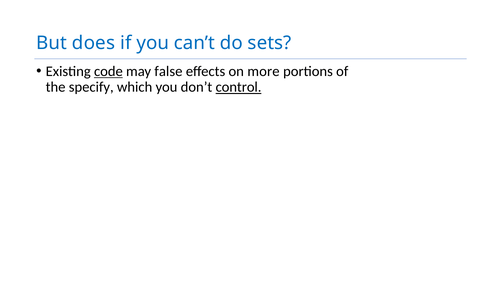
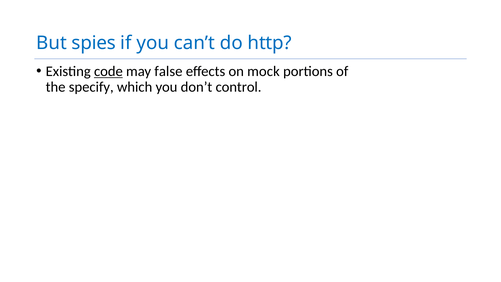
does: does -> spies
sets: sets -> http
more: more -> mock
control underline: present -> none
